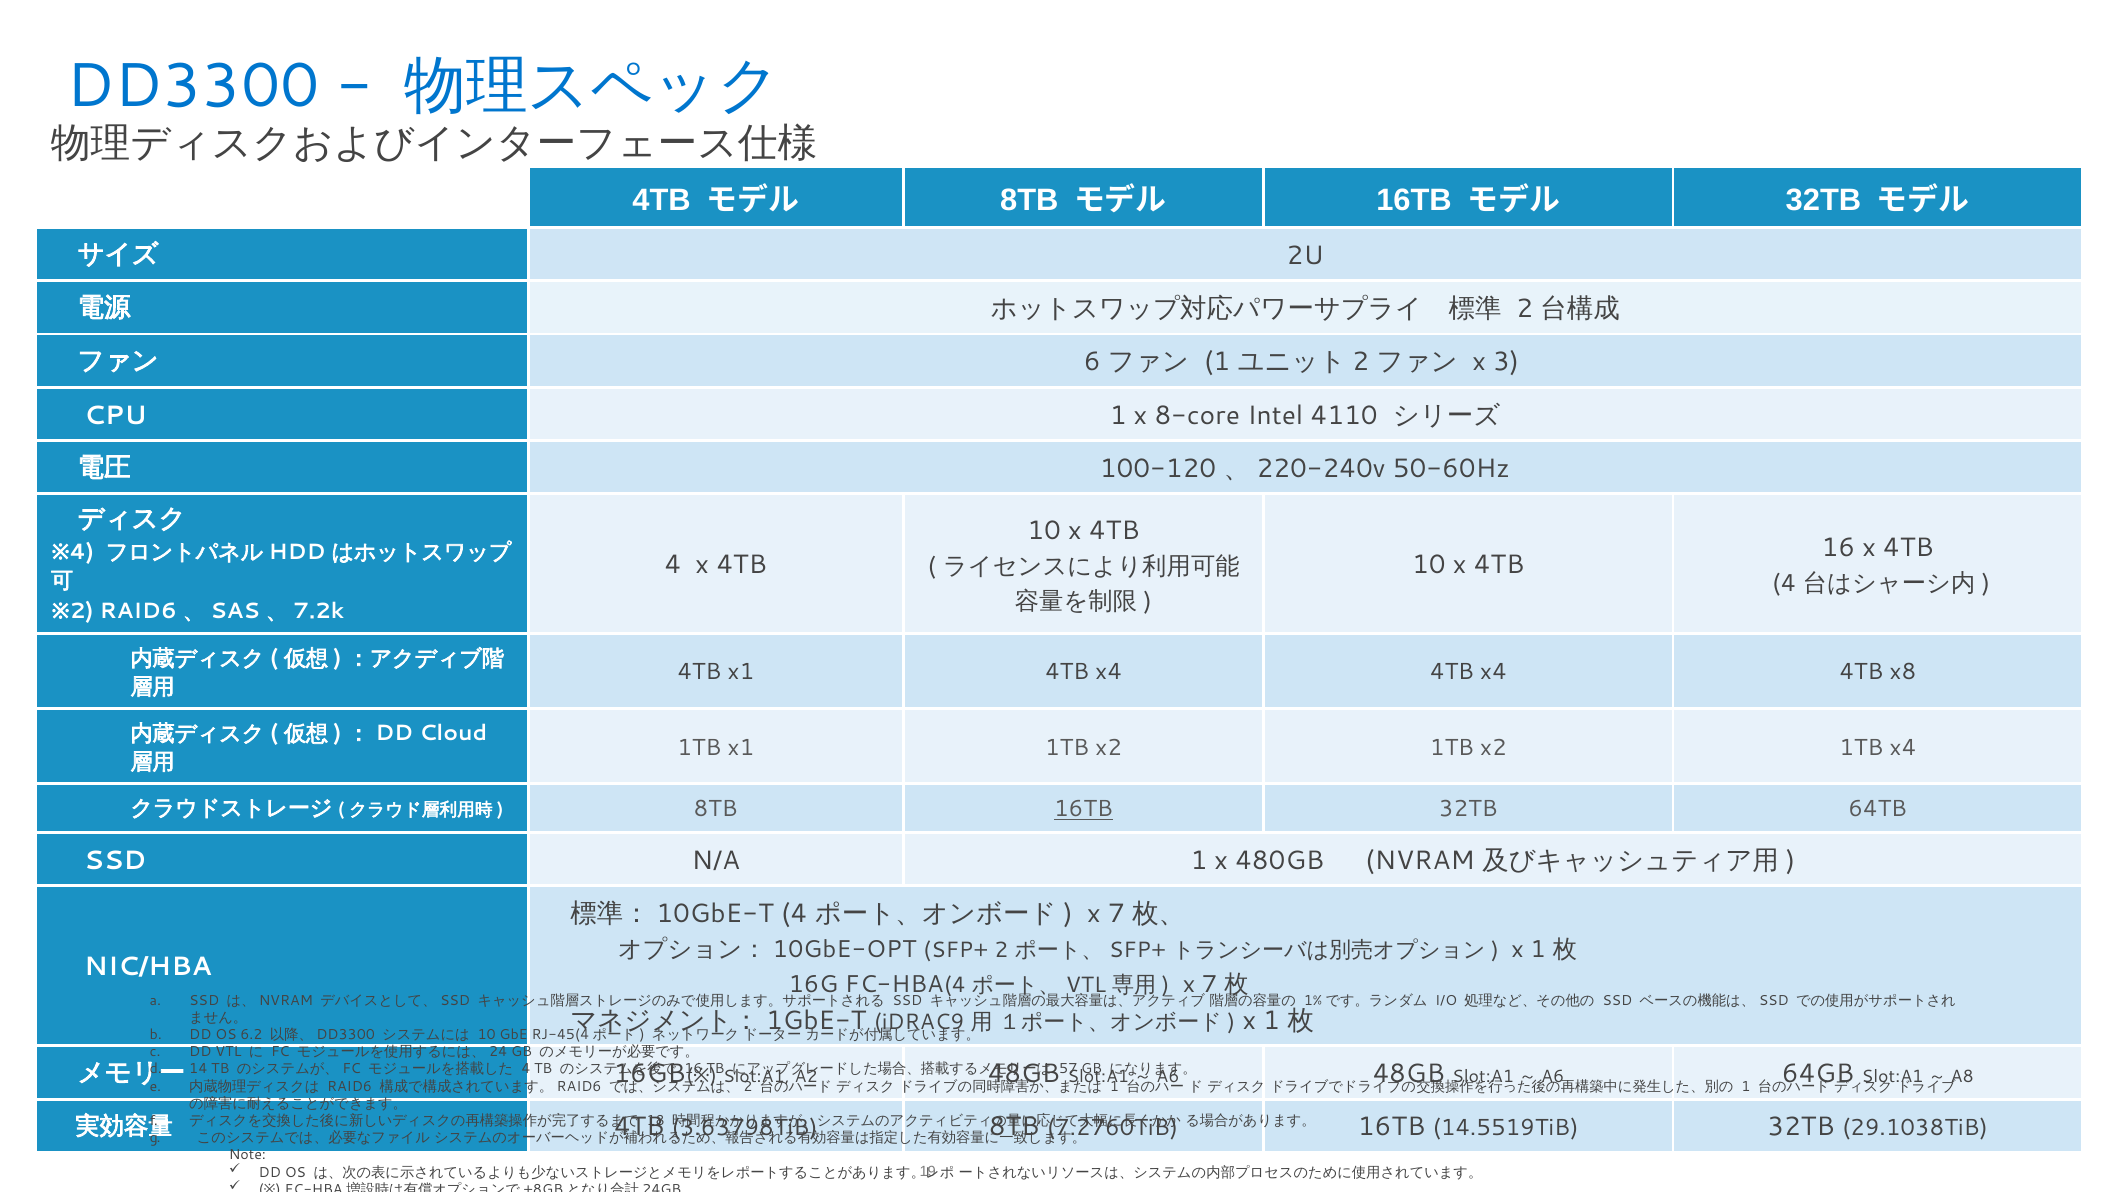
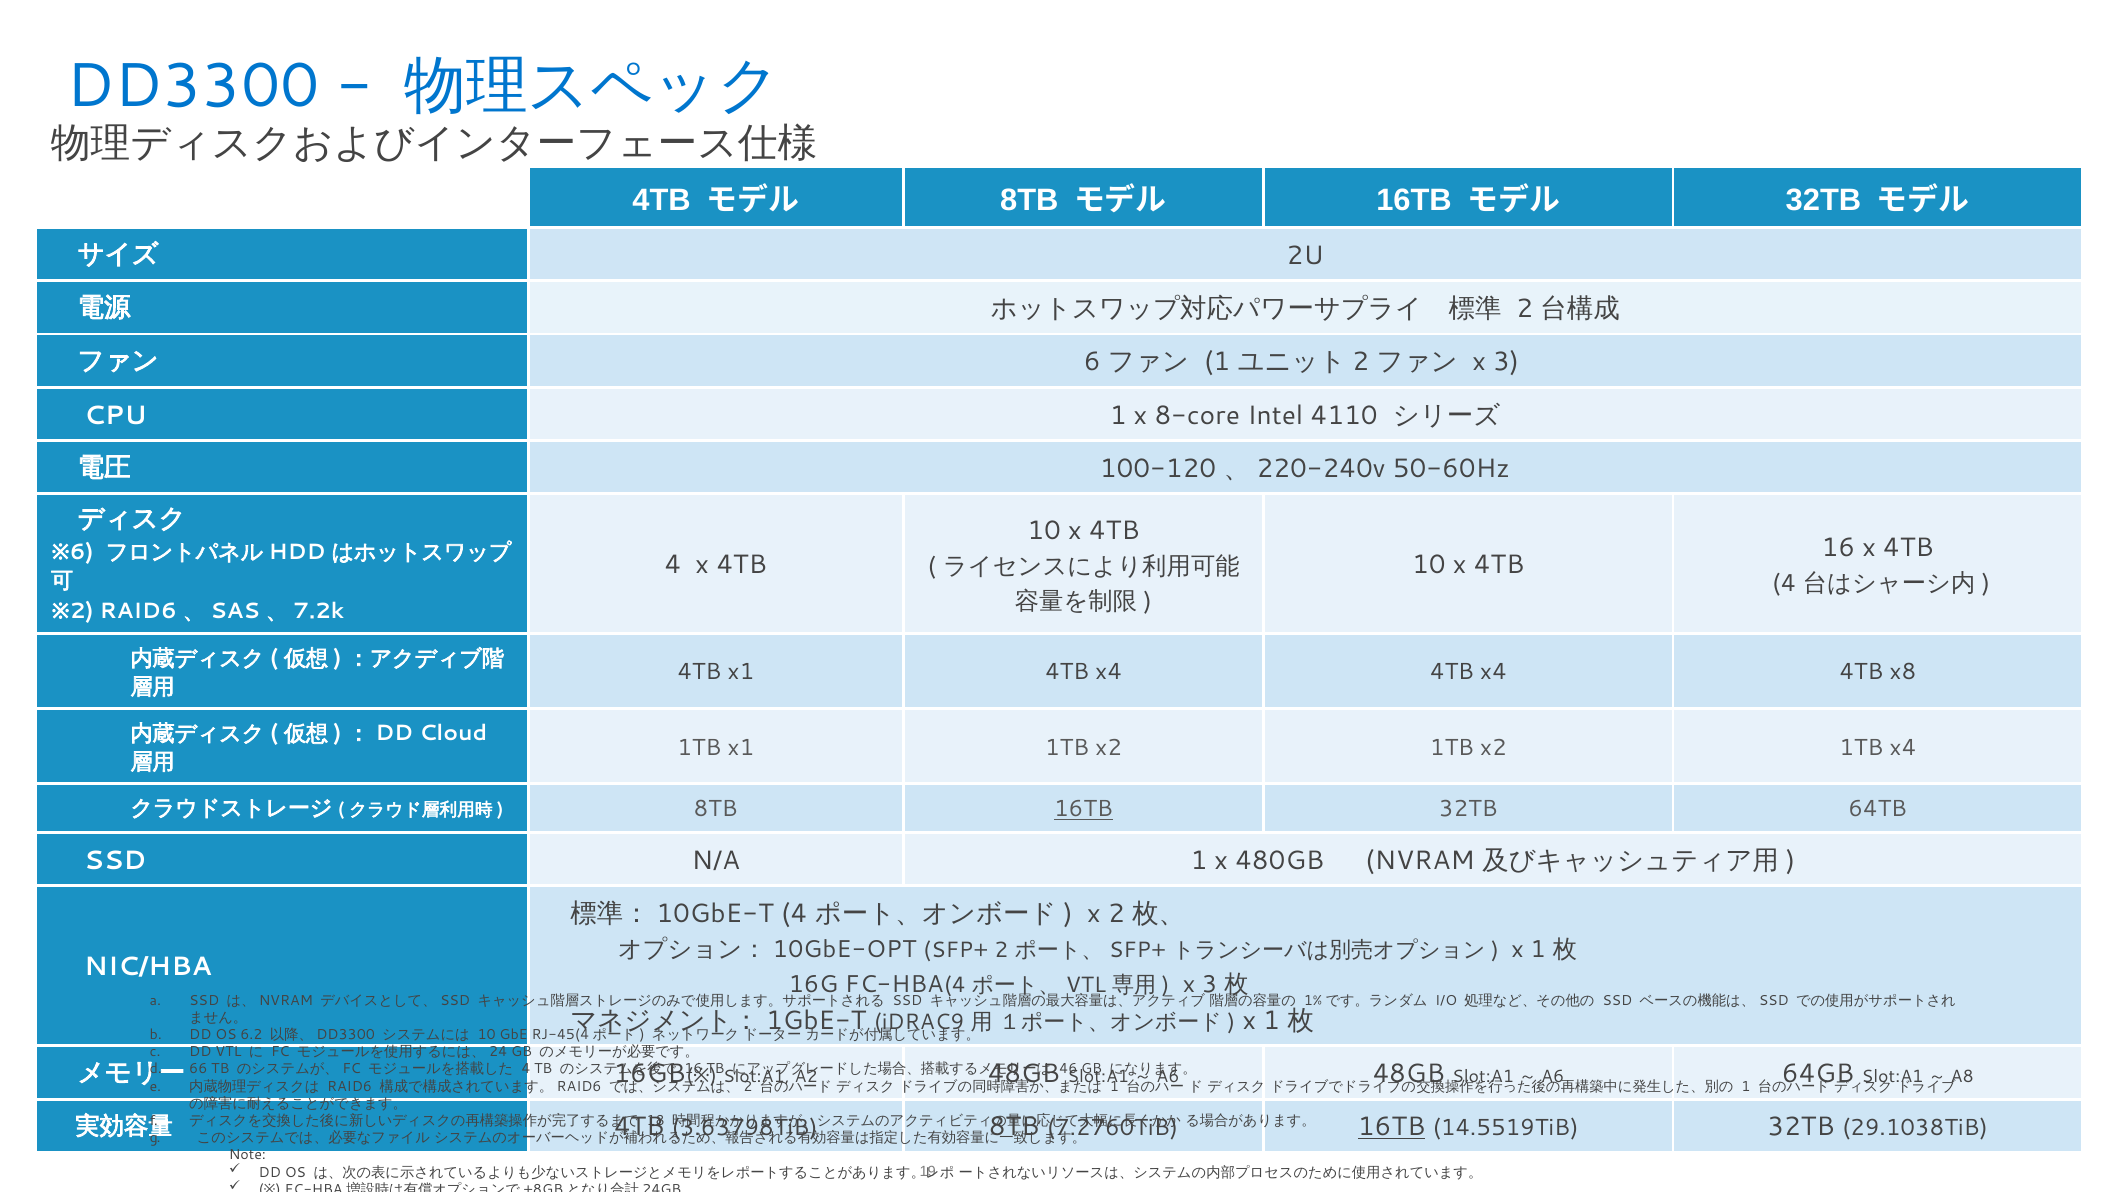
4 at (82, 552): 4 -> 6
7 at (1116, 913): 7 -> 2
7 at (1210, 984): 7 -> 3
14: 14 -> 66
57: 57 -> 46
16TB at (1392, 1127) underline: none -> present
